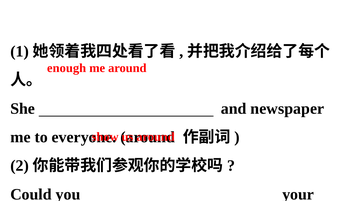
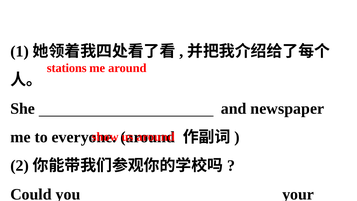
enough: enough -> stations
